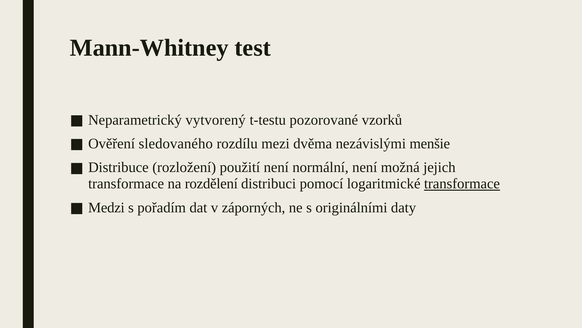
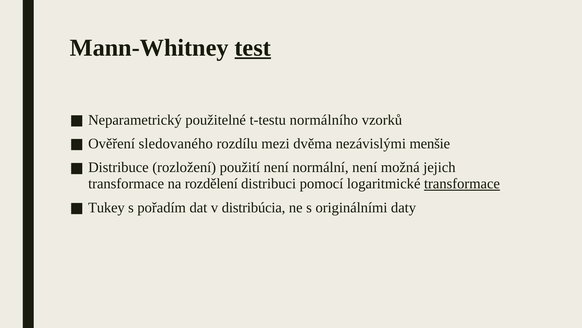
test underline: none -> present
vytvorený: vytvorený -> použitelné
pozorované: pozorované -> normálního
Medzi: Medzi -> Tukey
záporných: záporných -> distribúcia
